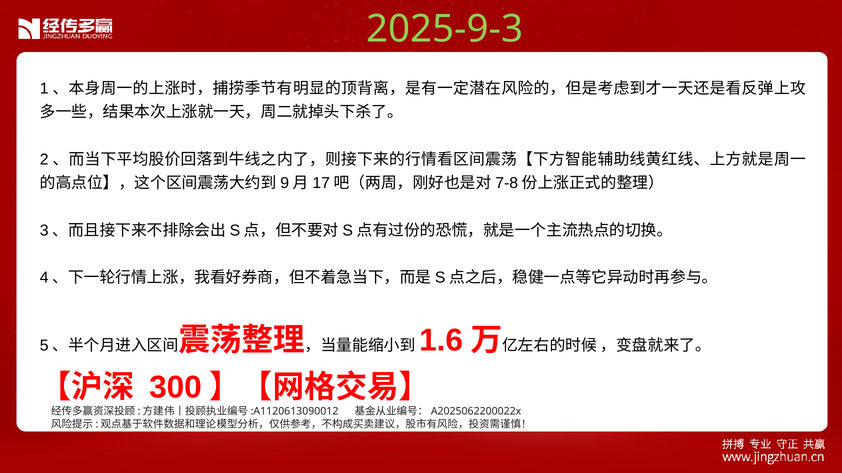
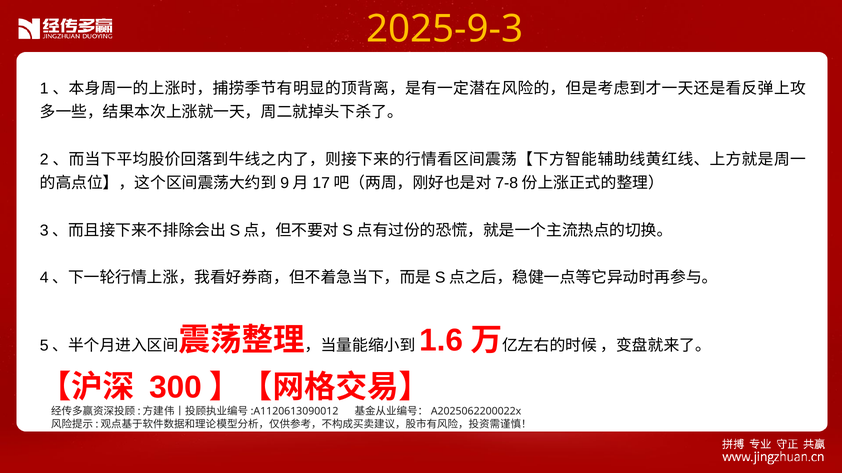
2025-9-3 colour: light green -> yellow
